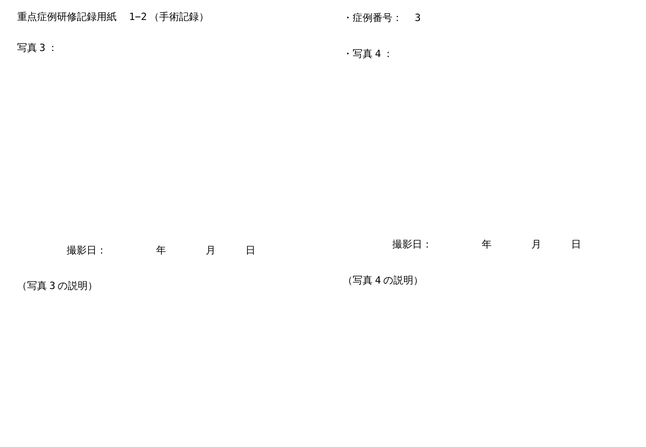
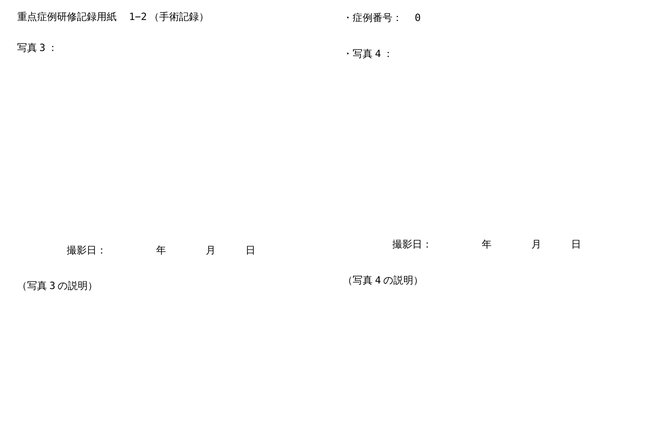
3: 3 -> 0
